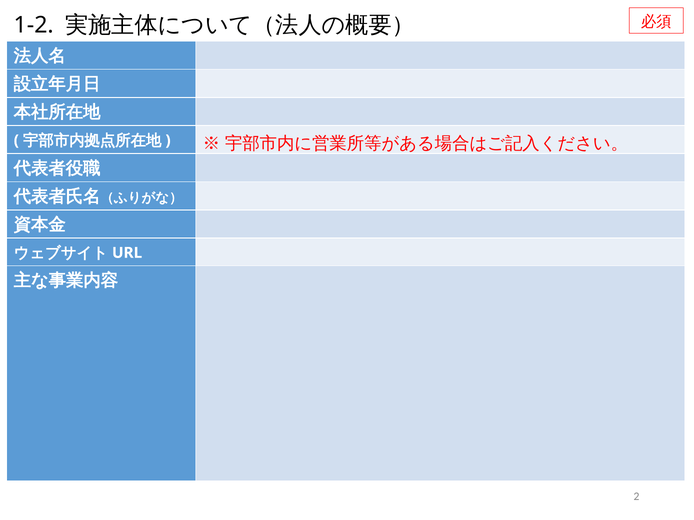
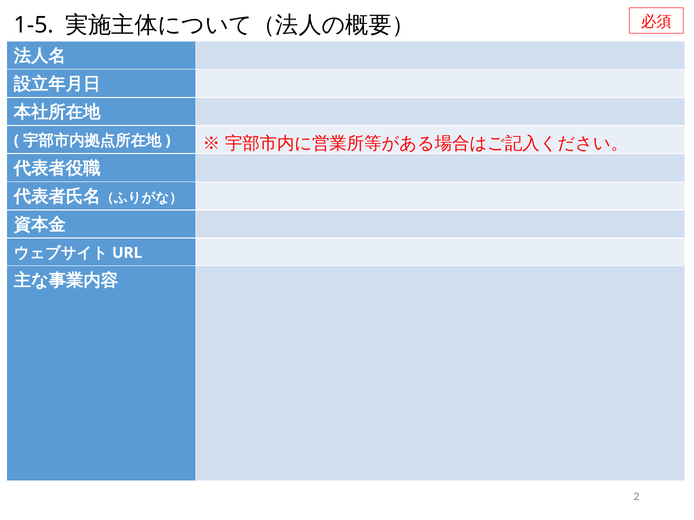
1-2: 1-2 -> 1-5
